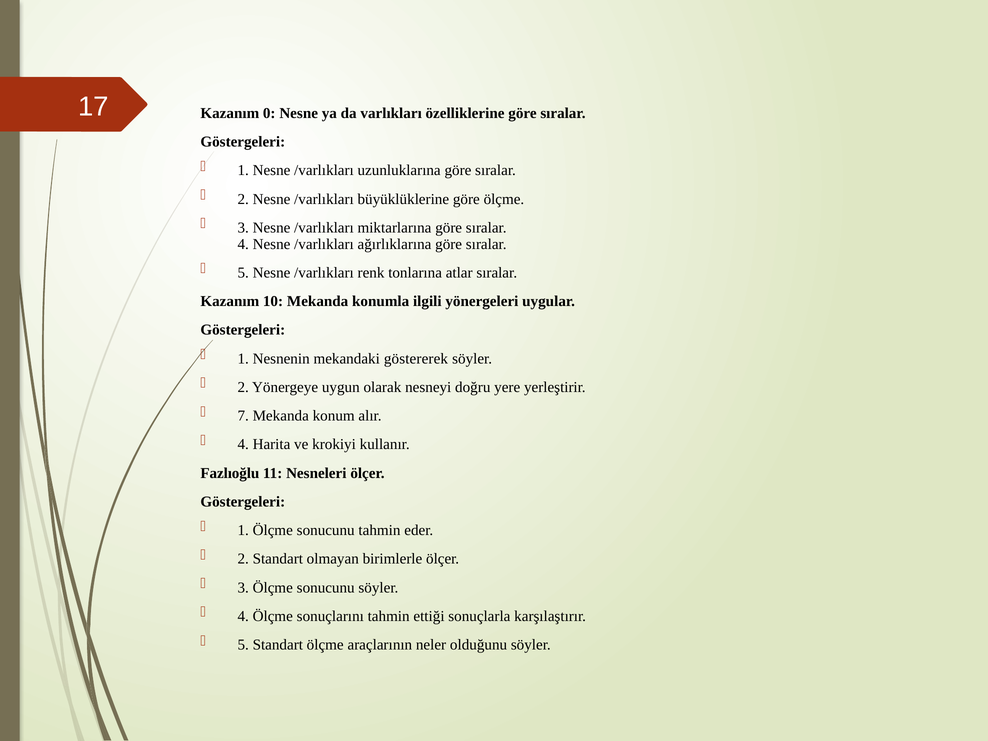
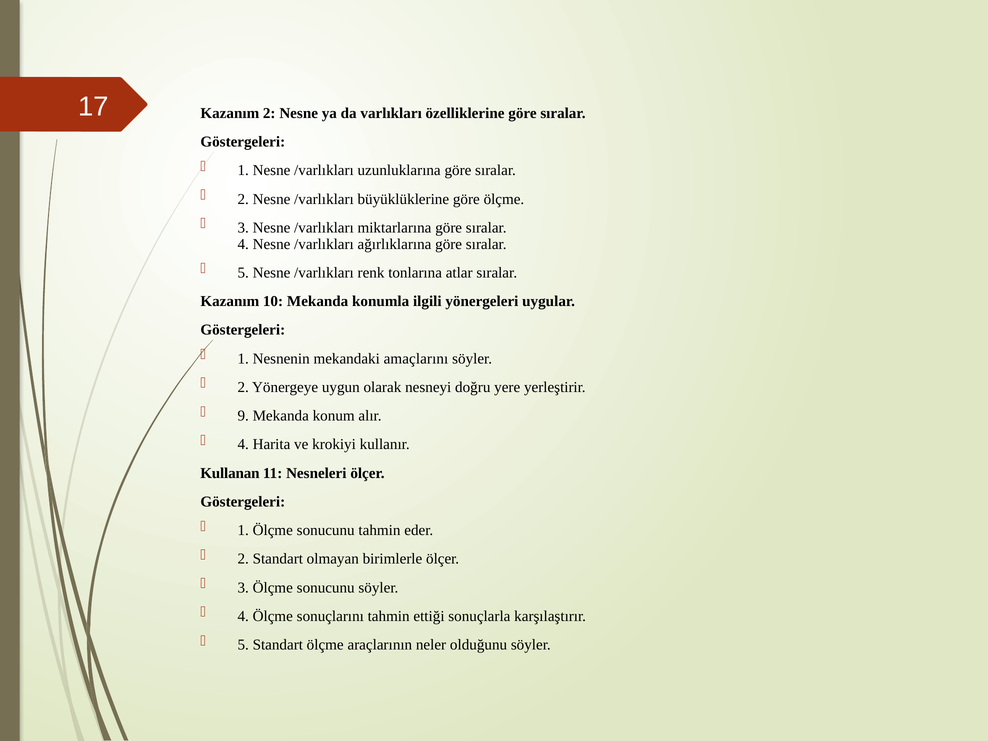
Kazanım 0: 0 -> 2
göstererek: göstererek -> amaçlarını
7: 7 -> 9
Fazlıoğlu: Fazlıoğlu -> Kullanan
